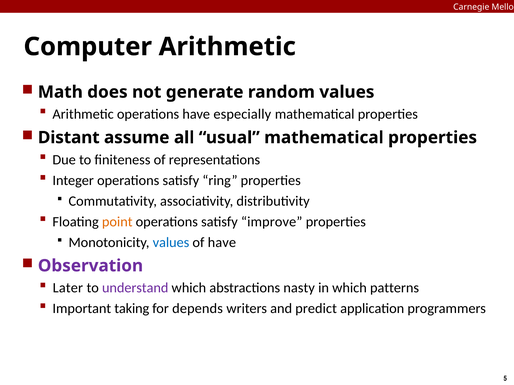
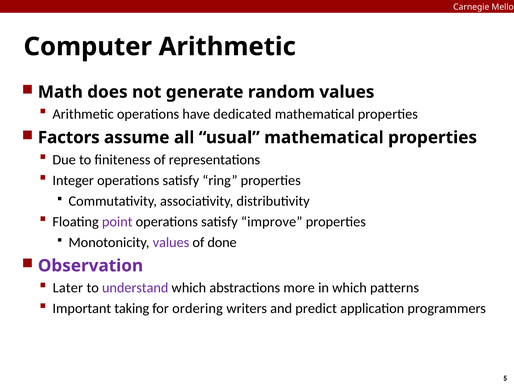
especially: especially -> dedicated
Distant: Distant -> Factors
point colour: orange -> purple
values at (171, 243) colour: blue -> purple
of have: have -> done
nasty: nasty -> more
depends: depends -> ordering
